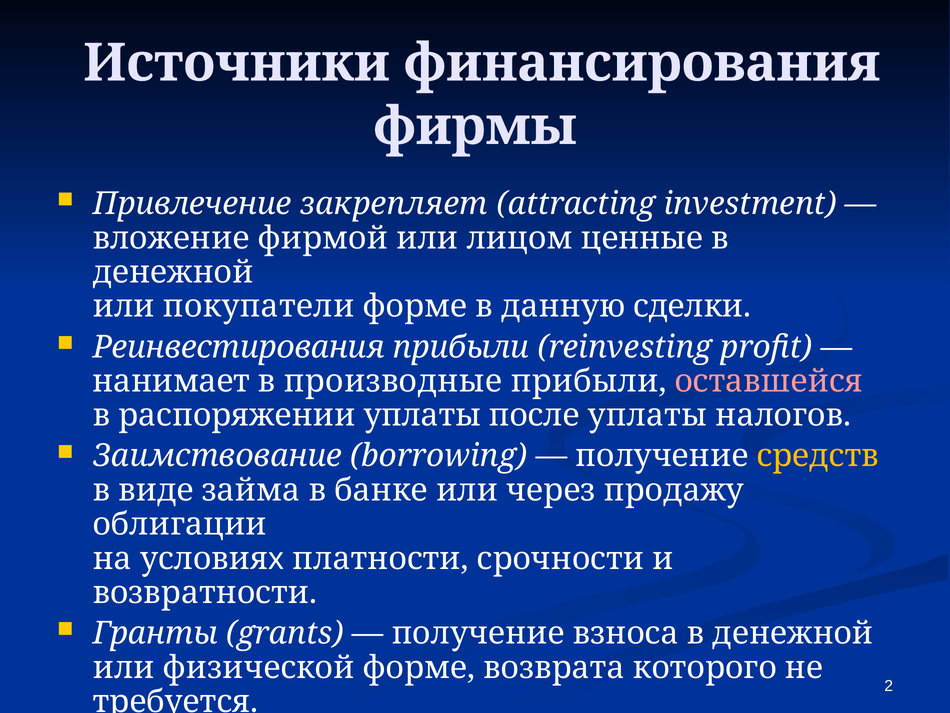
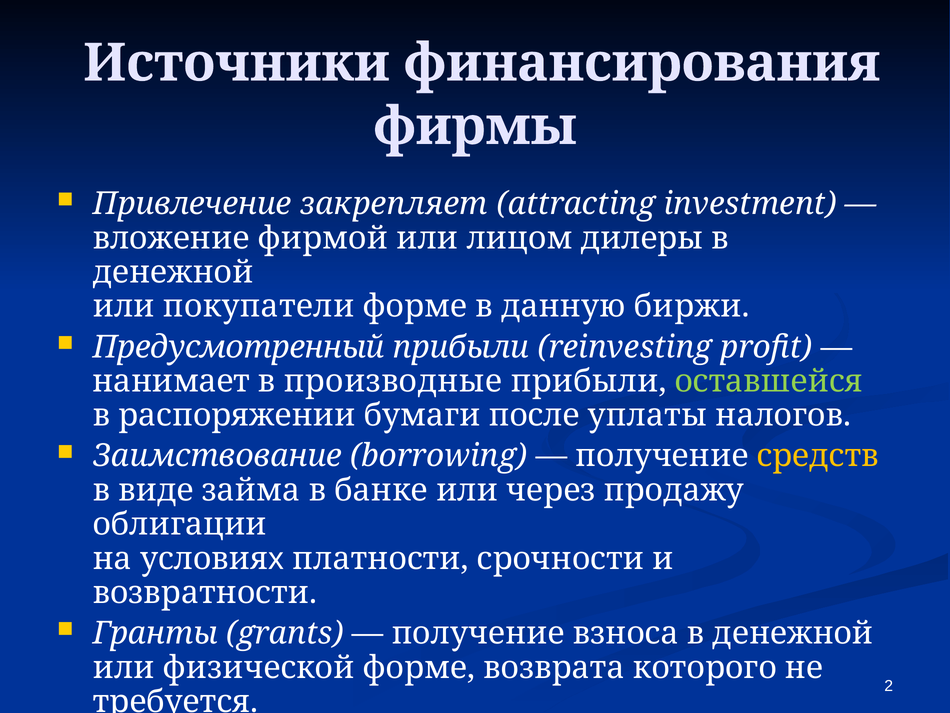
ценные: ценные -> дилеры
сделки: сделки -> биржи
Реинвестирования: Реинвестирования -> Предусмотренный
оставшейся colour: pink -> light green
распоряжении уплаты: уплаты -> бумаги
